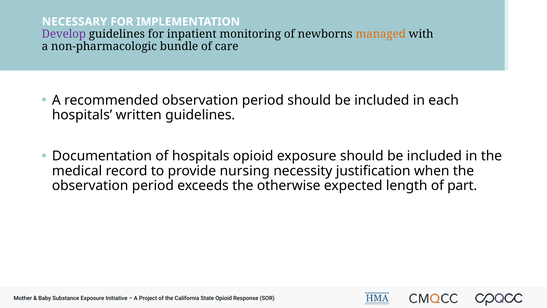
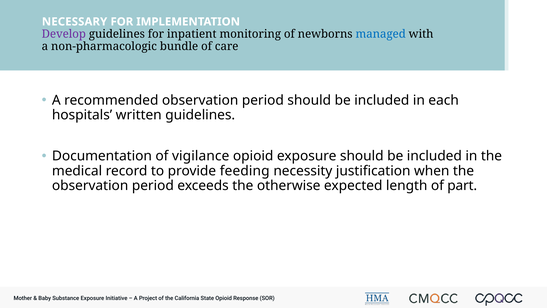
managed colour: orange -> blue
of hospitals: hospitals -> vigilance
nursing: nursing -> feeding
